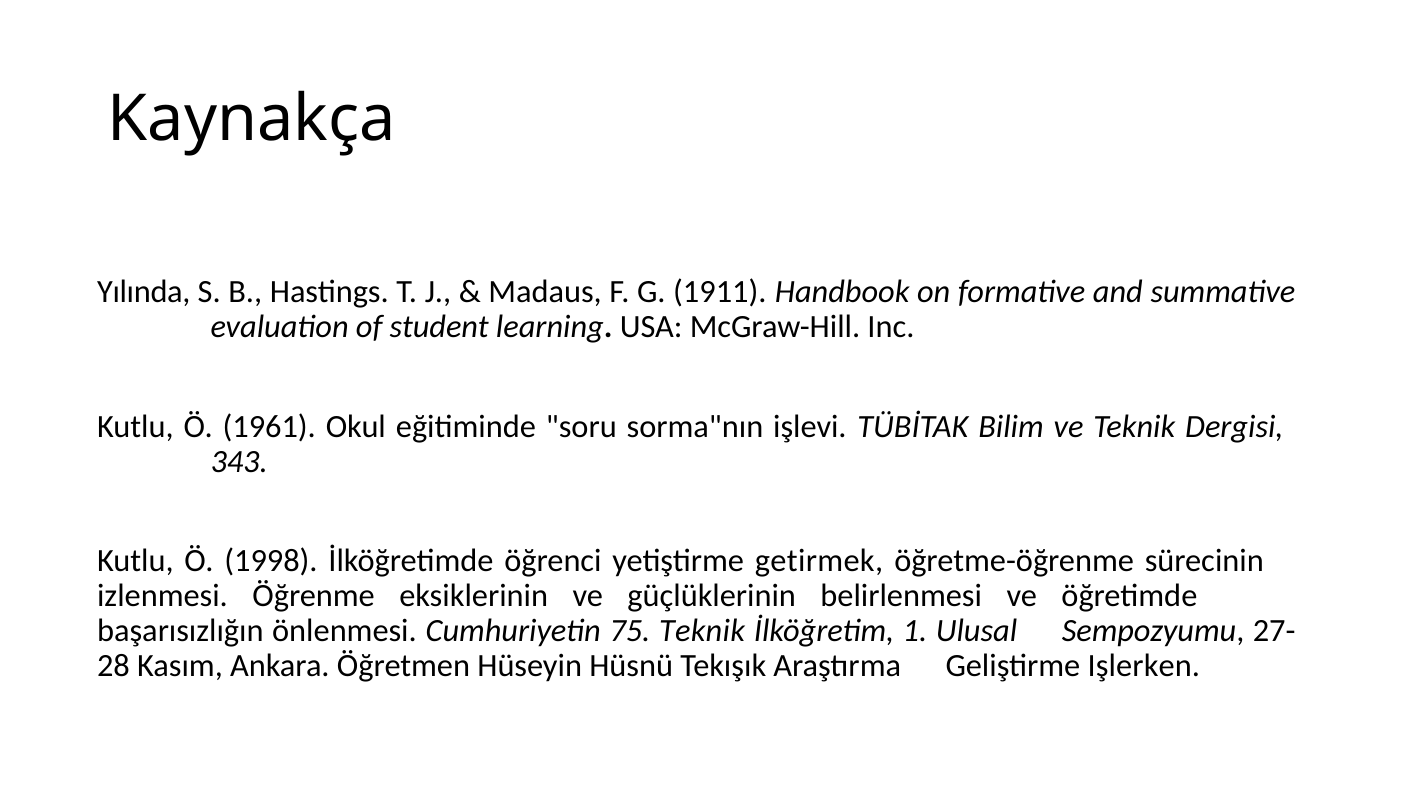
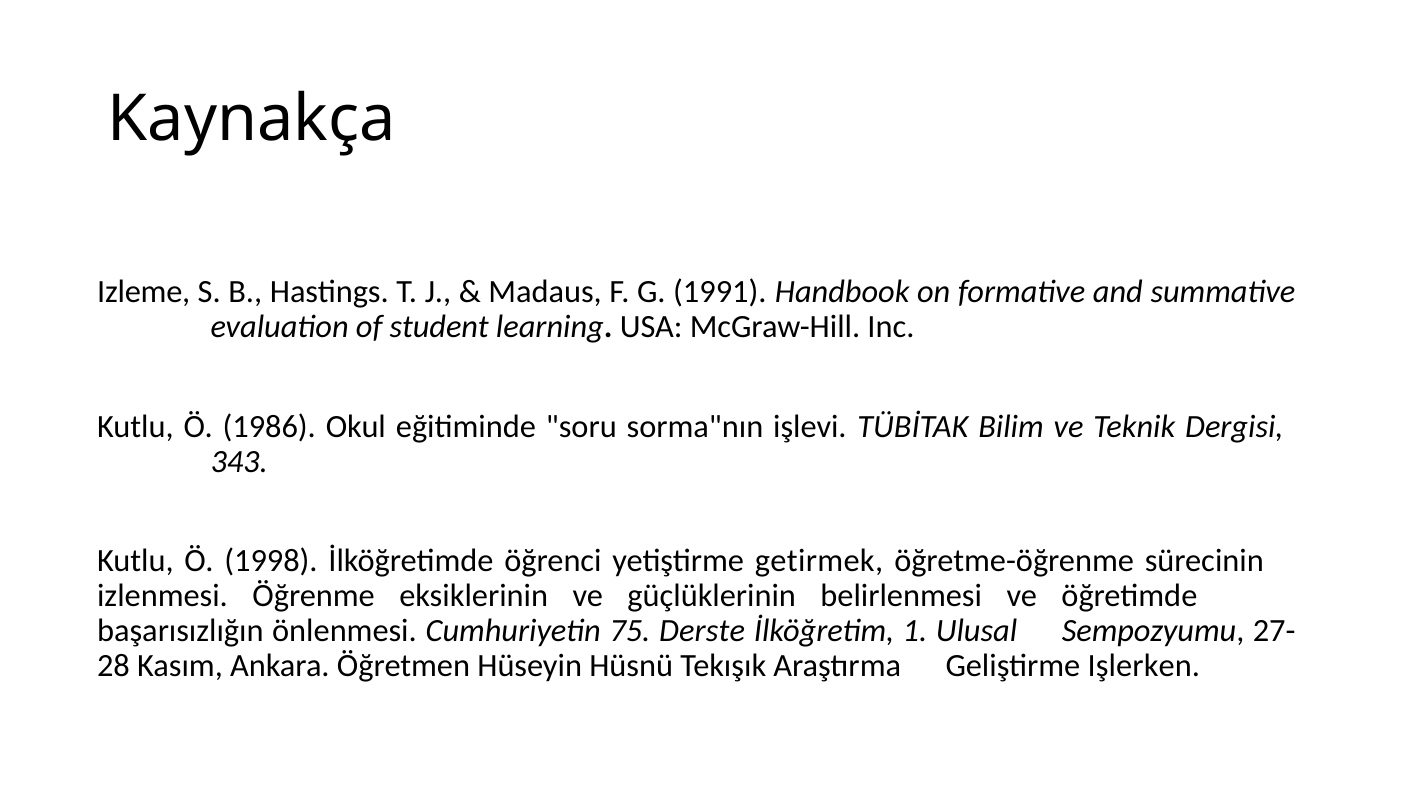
Yılında: Yılında -> Izleme
1911: 1911 -> 1991
1961: 1961 -> 1986
75 Teknik: Teknik -> Derste
